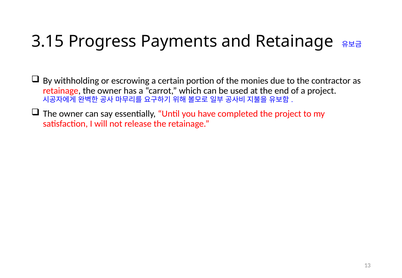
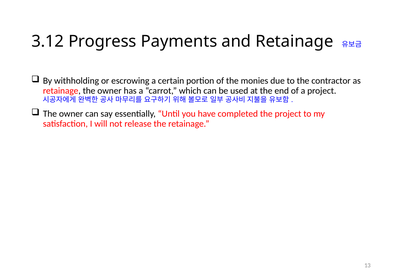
3.15: 3.15 -> 3.12
